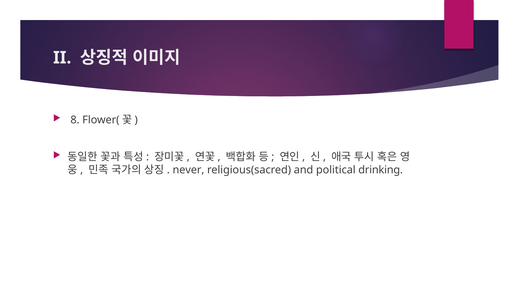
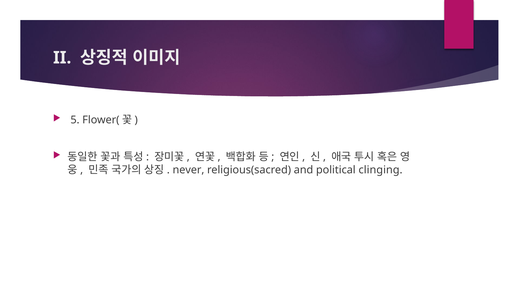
8: 8 -> 5
drinking: drinking -> clinging
